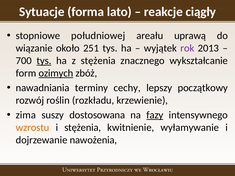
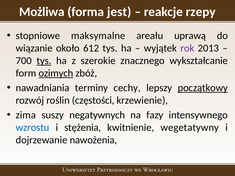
Sytuacje: Sytuacje -> Możliwa
lato: lato -> jest
ciągły: ciągły -> rzepy
południowej: południowej -> maksymalne
251: 251 -> 612
z stężenia: stężenia -> szerokie
początkowy underline: none -> present
rozkładu: rozkładu -> częstości
dostosowana: dostosowana -> negatywnych
fazy underline: present -> none
wzrostu colour: orange -> blue
wyłamywanie: wyłamywanie -> wegetatywny
